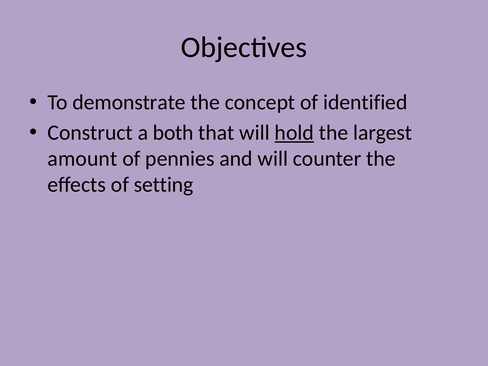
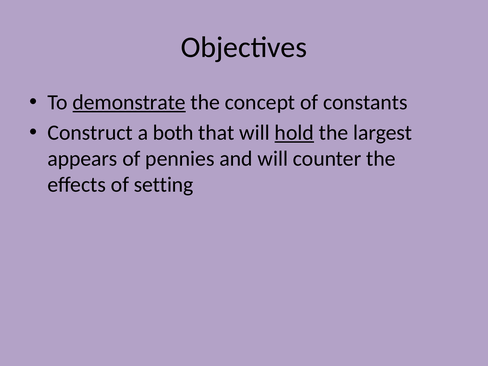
demonstrate underline: none -> present
identified: identified -> constants
amount: amount -> appears
